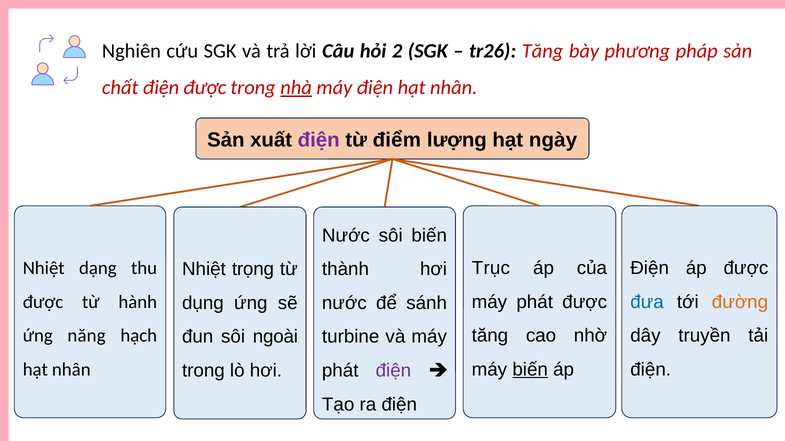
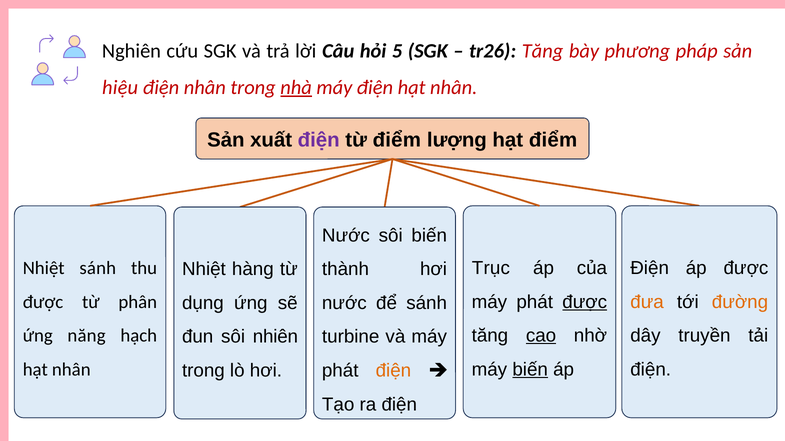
2: 2 -> 5
chất: chất -> hiệu
điện được: được -> nhân
hạt ngày: ngày -> điểm
Nhiệt dạng: dạng -> sánh
trọng: trọng -> hàng
được at (585, 302) underline: none -> present
đưa colour: blue -> orange
hành: hành -> phân
cao underline: none -> present
ngoài: ngoài -> nhiên
điện at (393, 371) colour: purple -> orange
